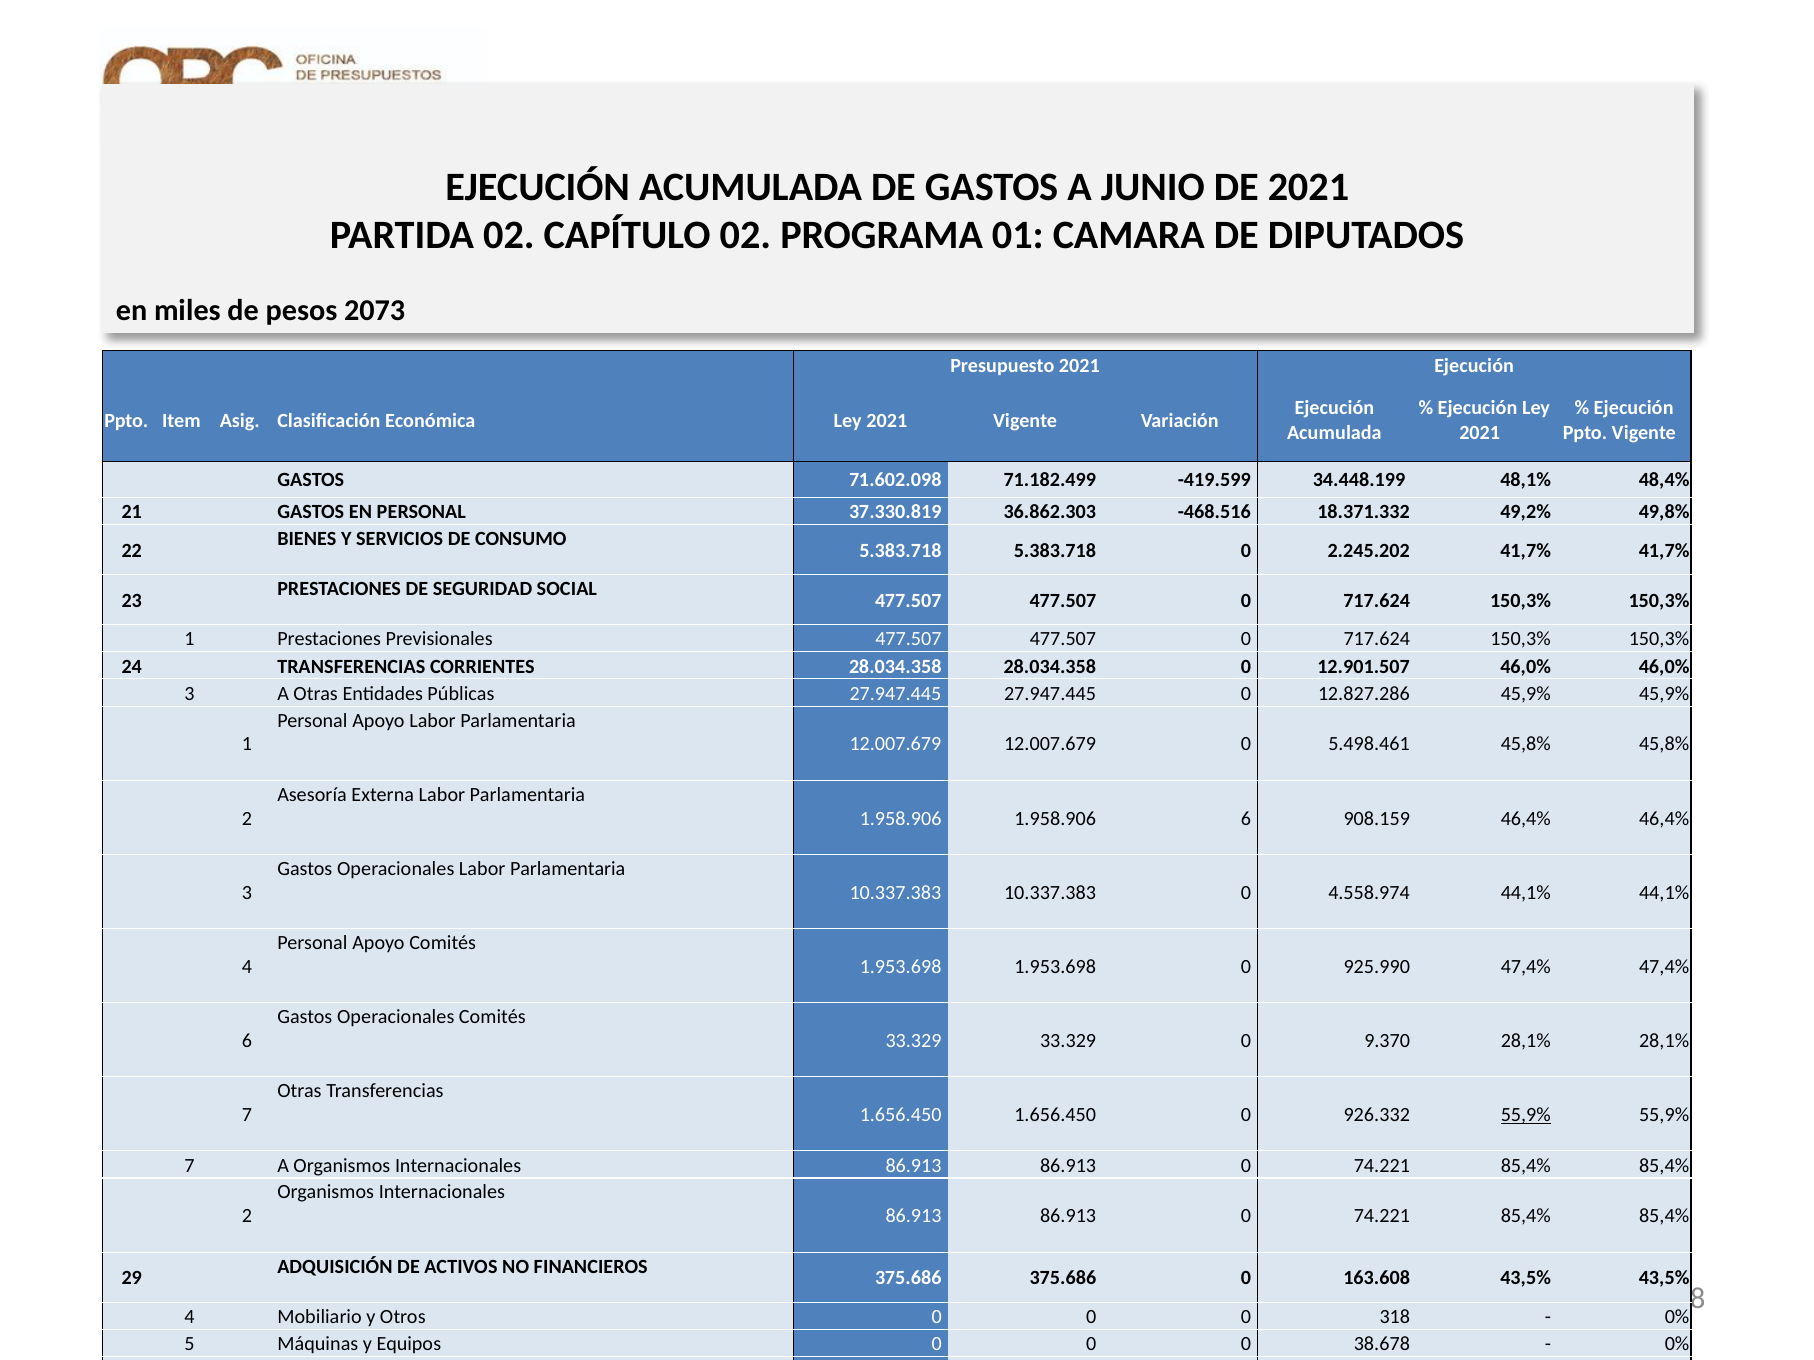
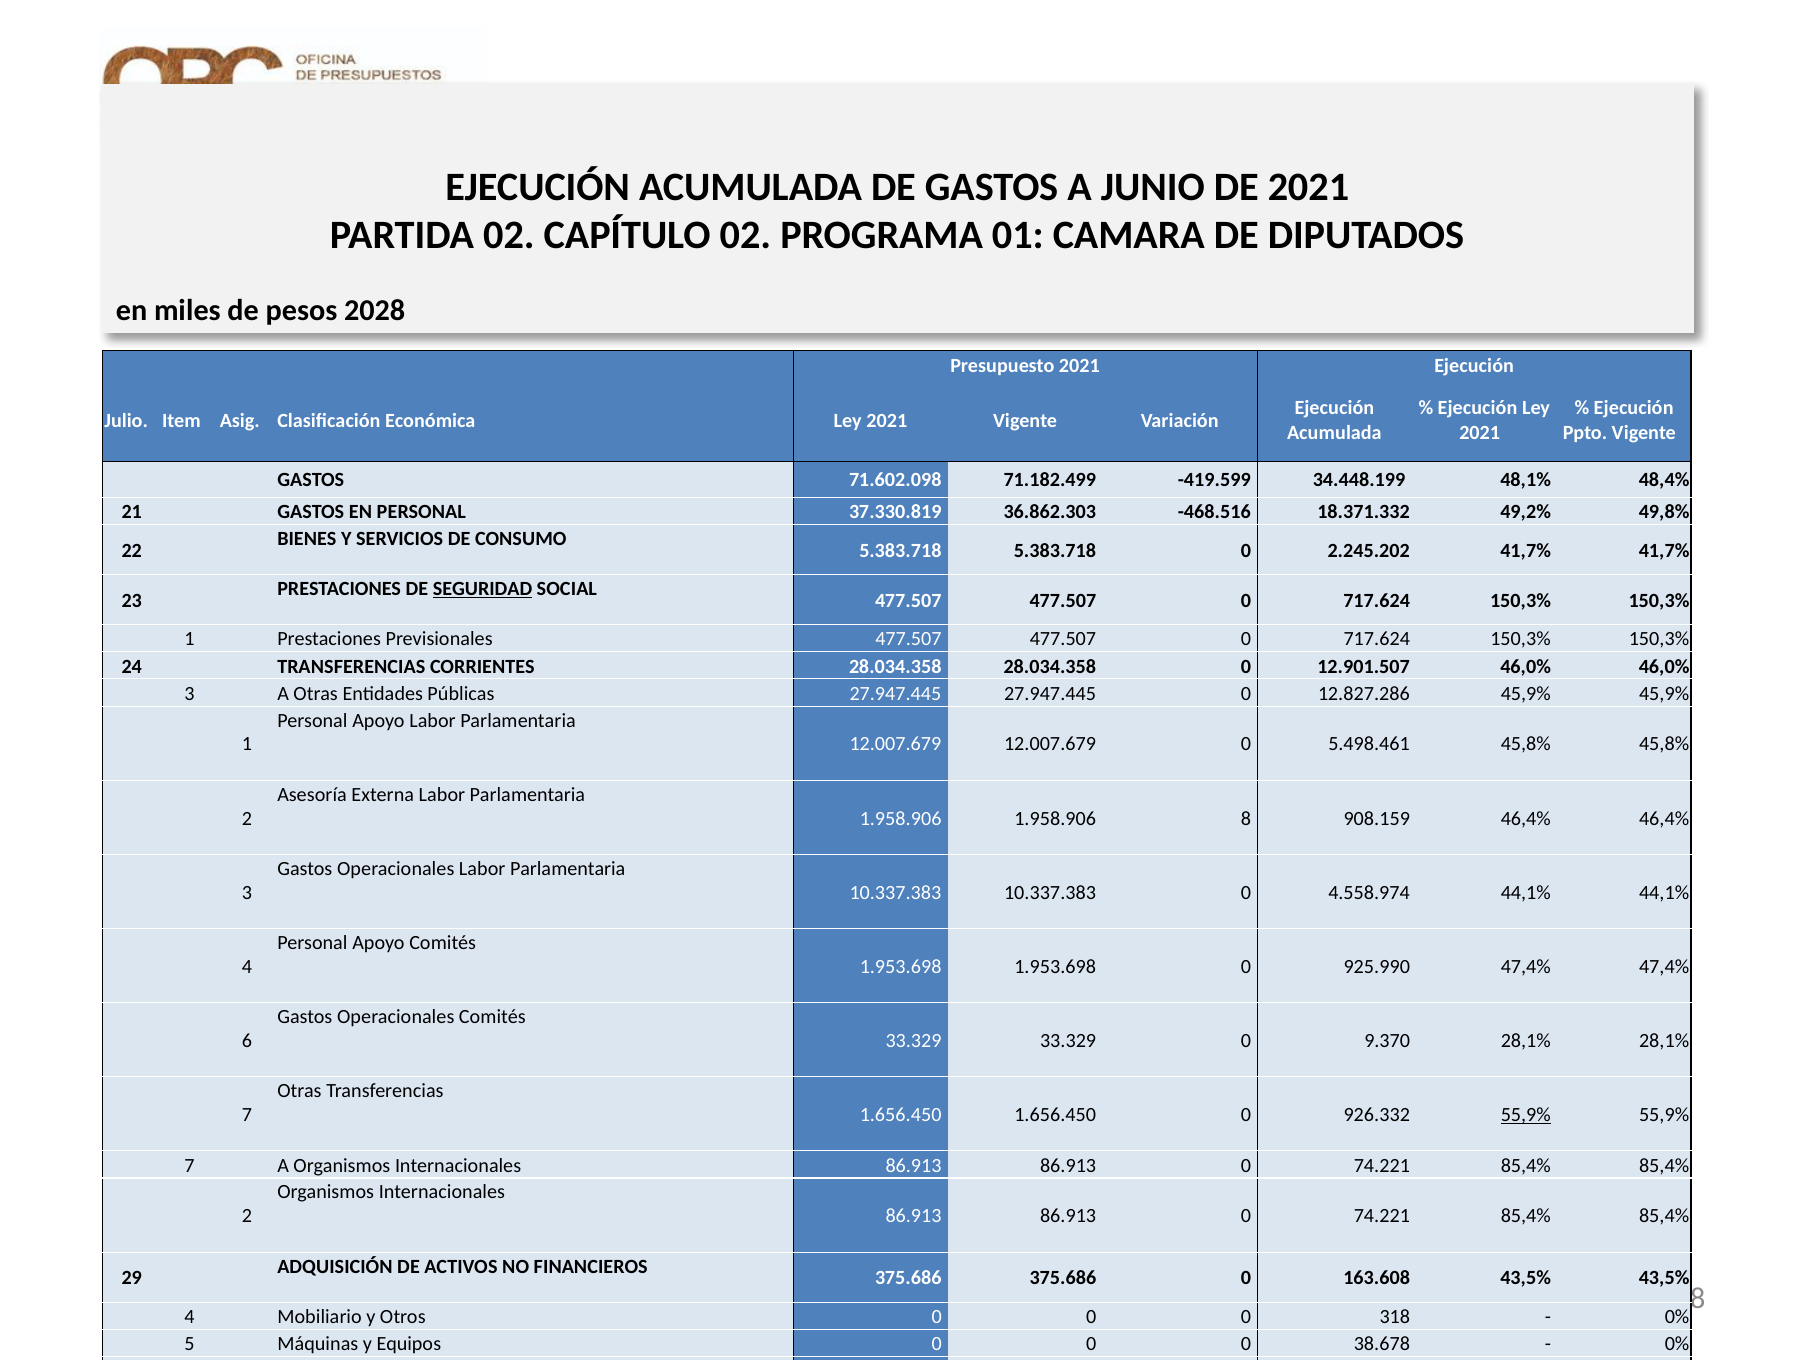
2073: 2073 -> 2028
Ppto at (126, 421): Ppto -> Julio
SEGURIDAD underline: none -> present
1.958.906 6: 6 -> 8
